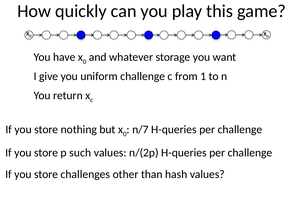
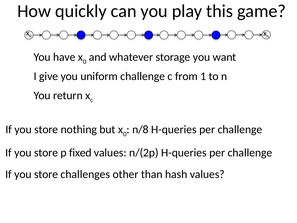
n/7: n/7 -> n/8
such: such -> fixed
